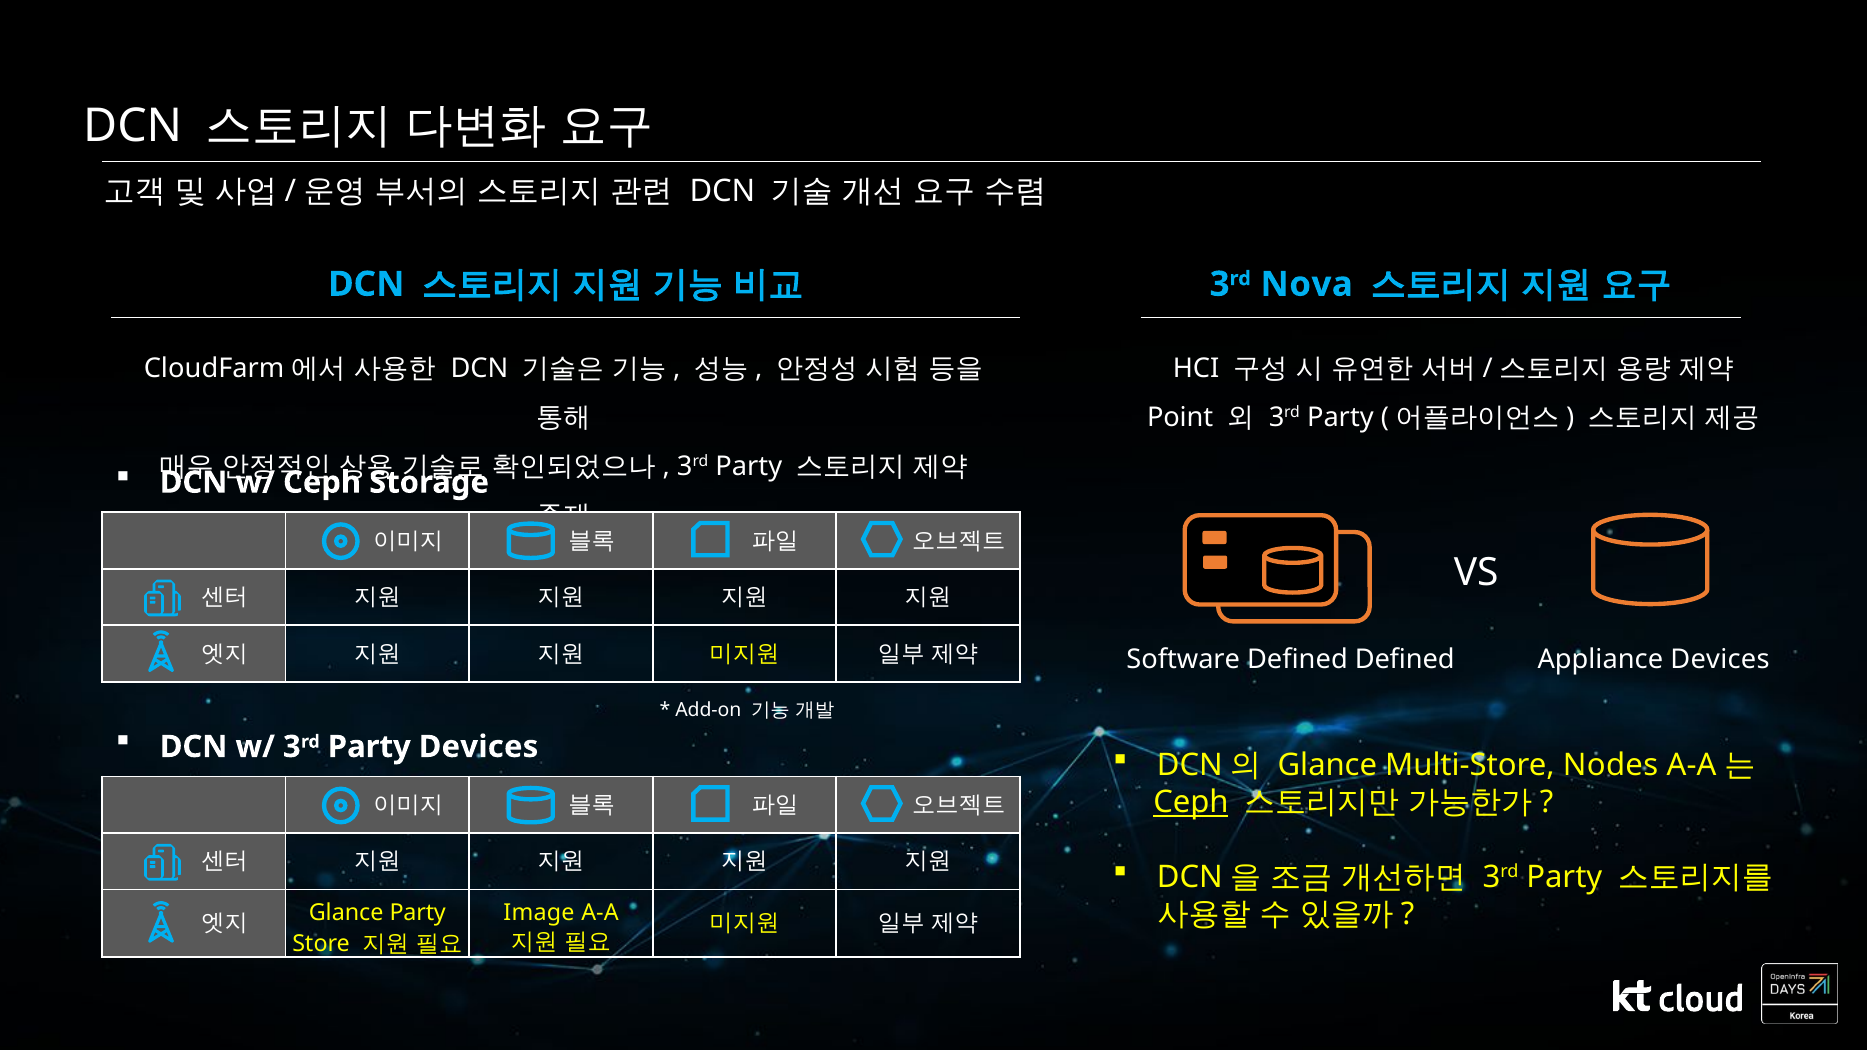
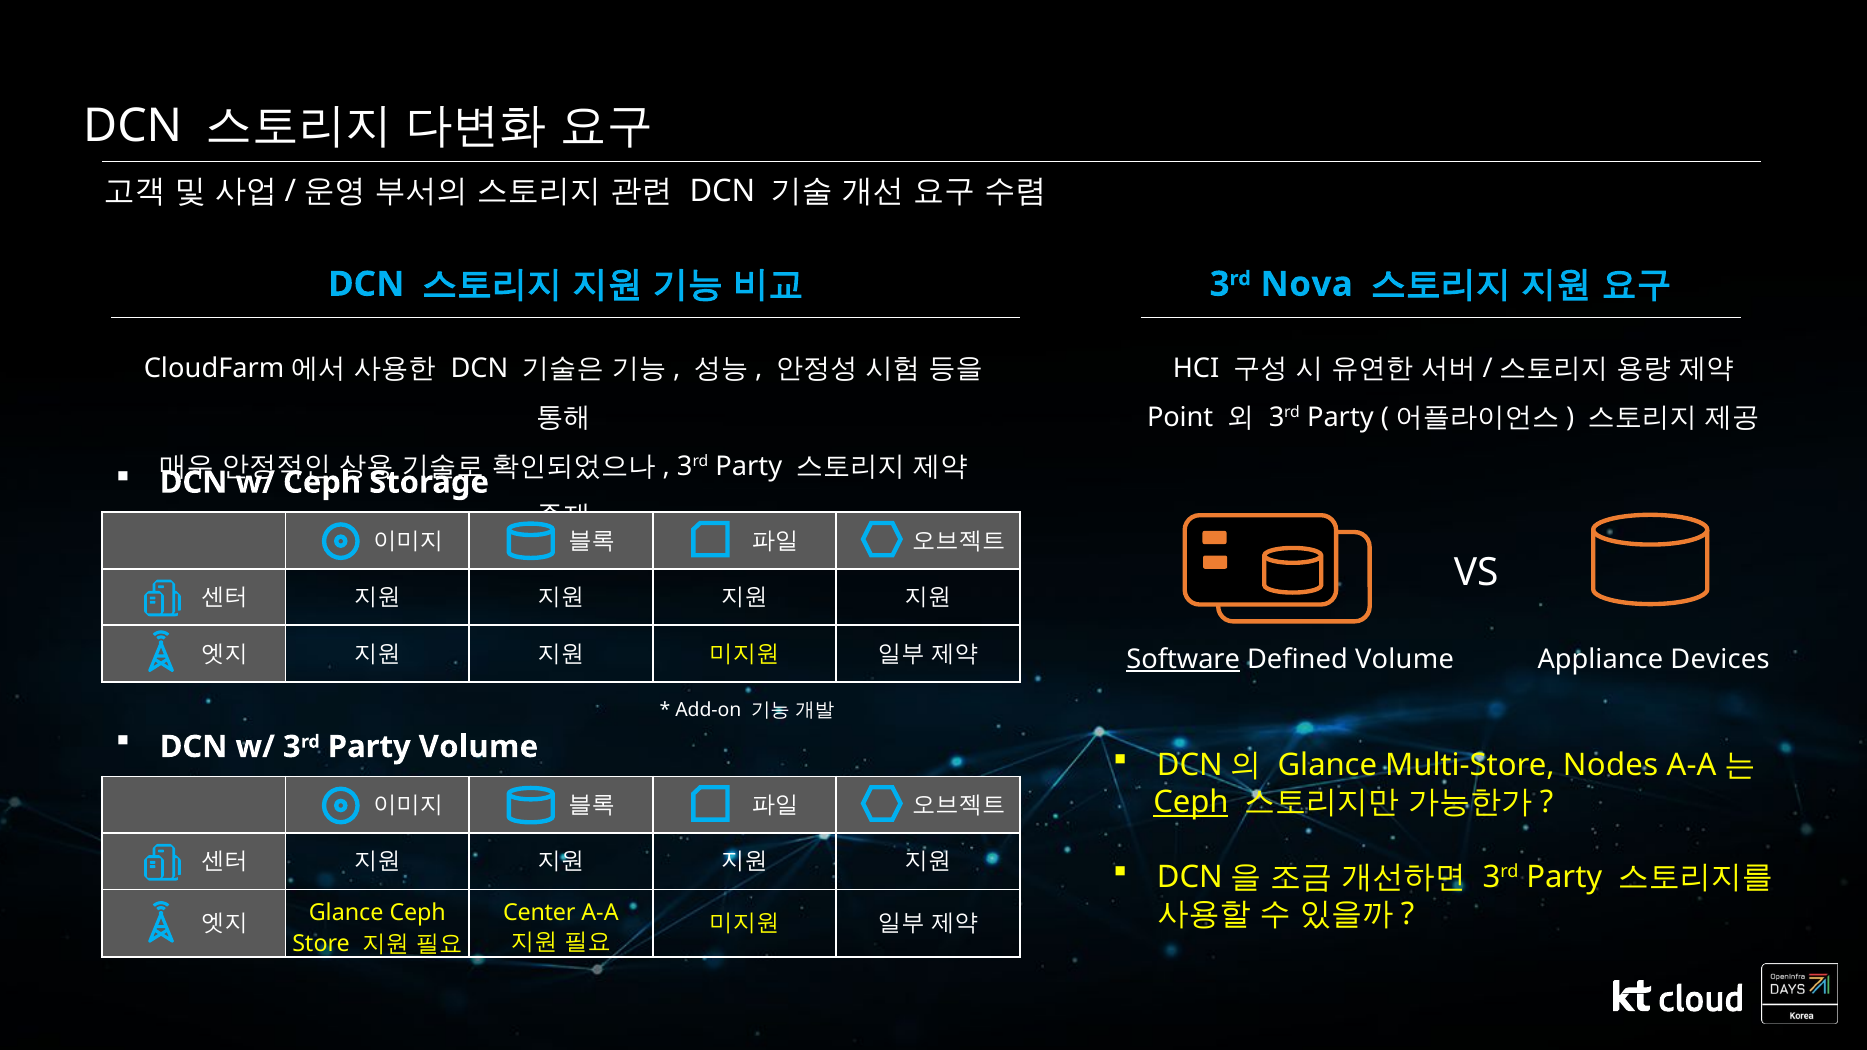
Software underline: none -> present
Defined Defined: Defined -> Volume
Party Devices: Devices -> Volume
Image: Image -> Center
Glance Party: Party -> Ceph
